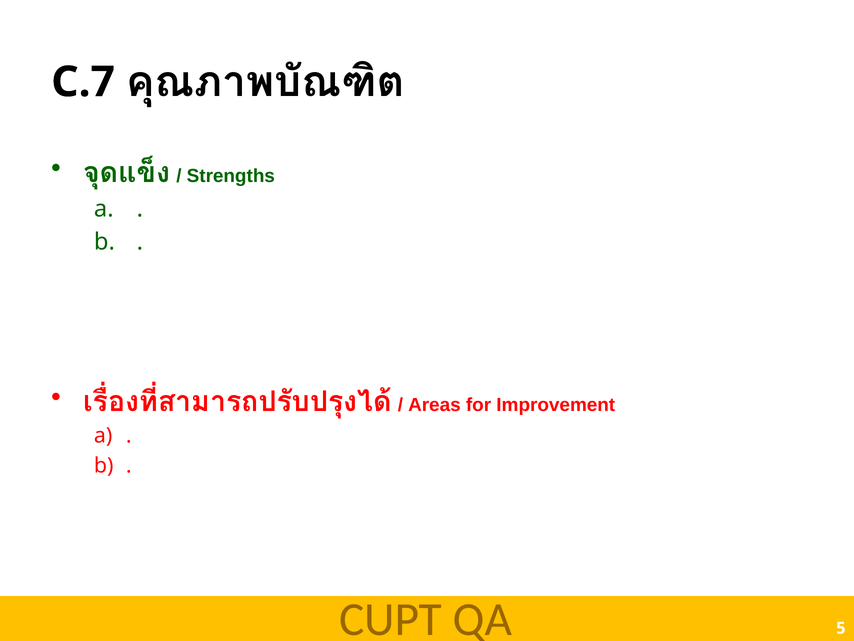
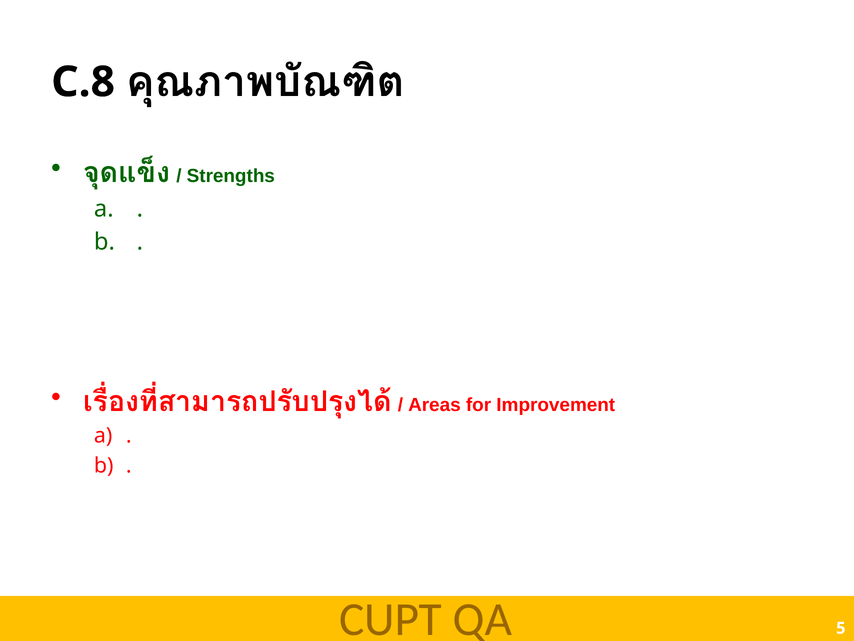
C.7: C.7 -> C.8
